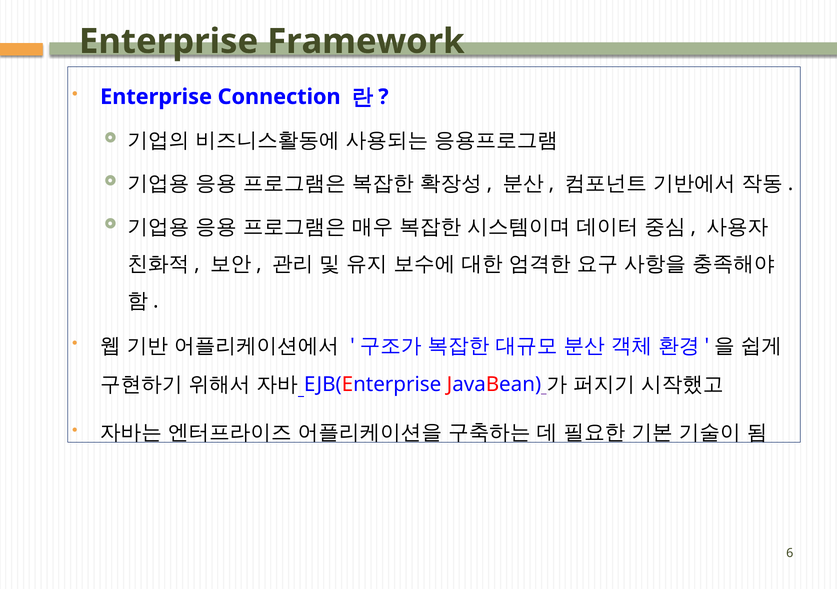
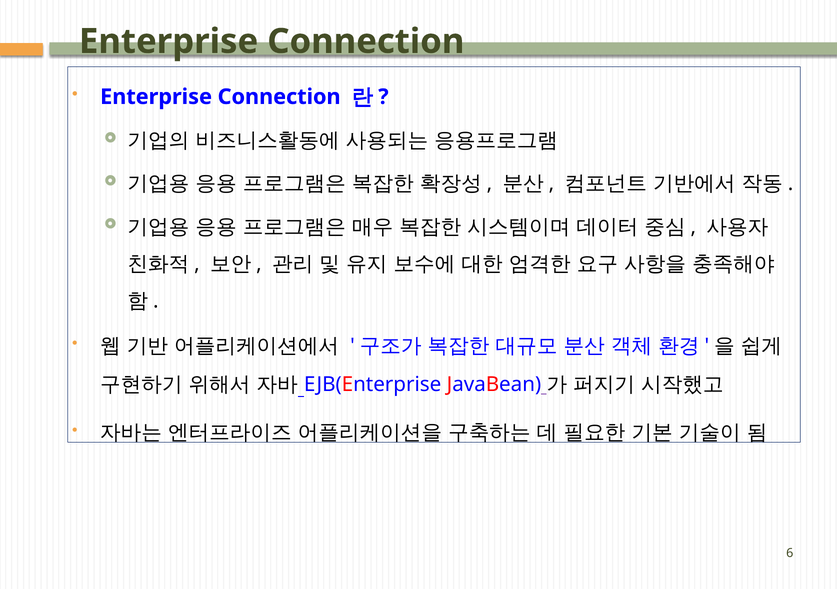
Framework at (366, 41): Framework -> Connection
